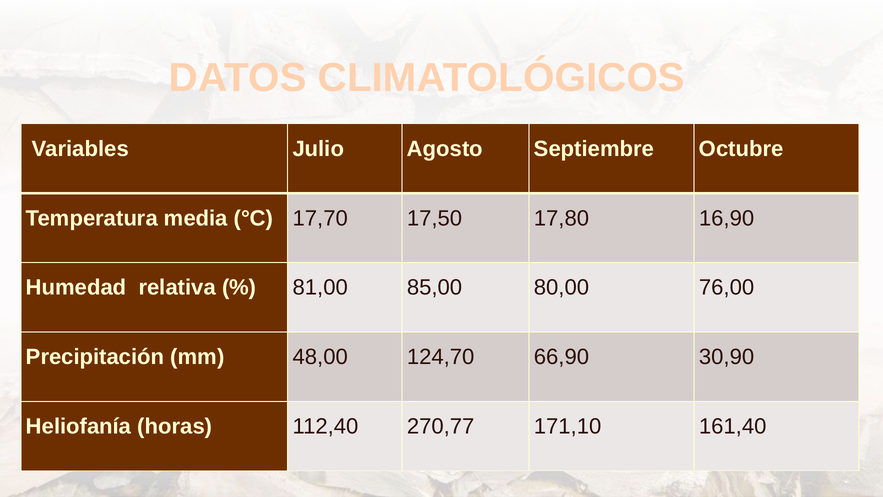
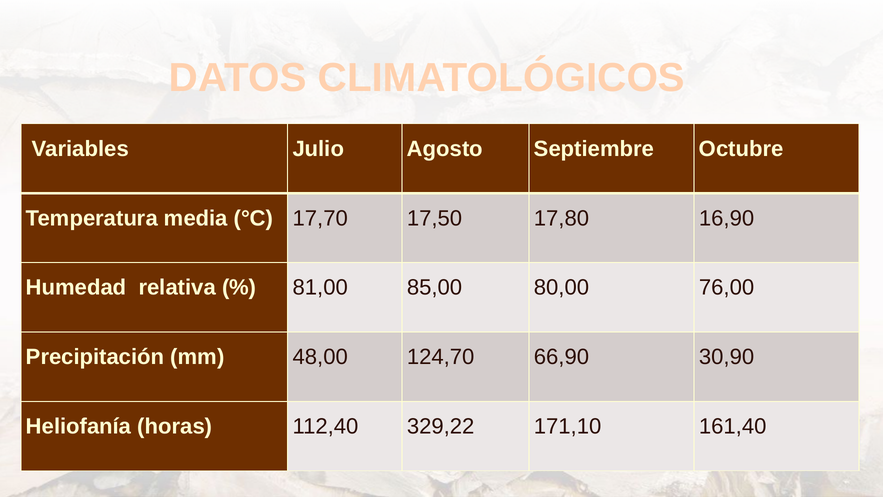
270,77: 270,77 -> 329,22
